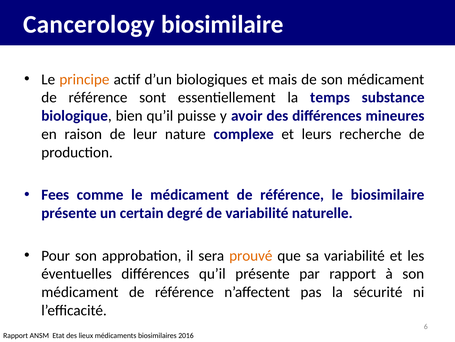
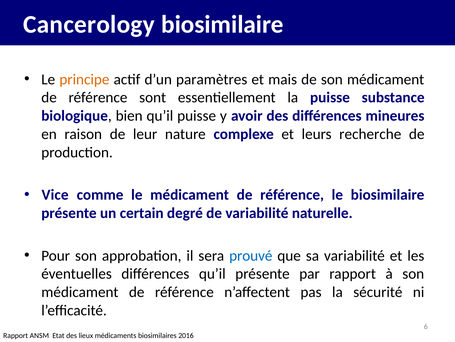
biologiques: biologiques -> paramètres
la temps: temps -> puisse
Fees: Fees -> Vice
prouvé colour: orange -> blue
